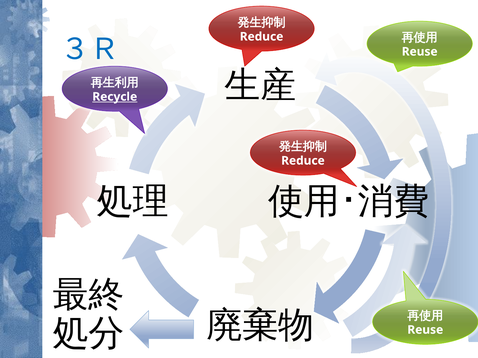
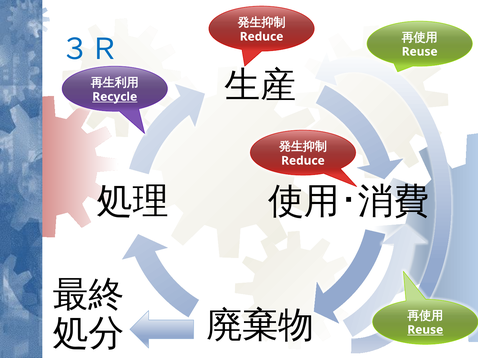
Reuse at (425, 330) underline: none -> present
